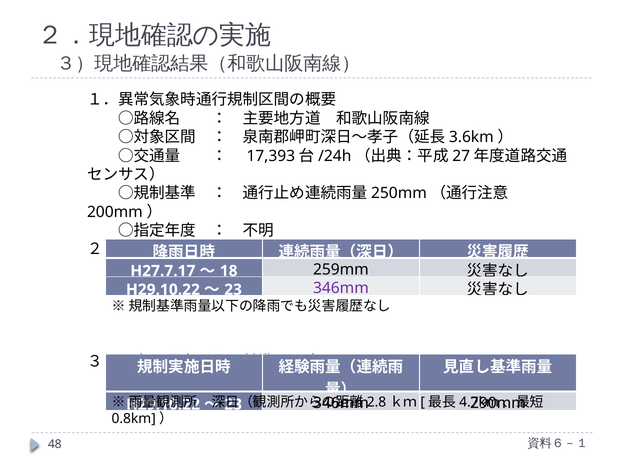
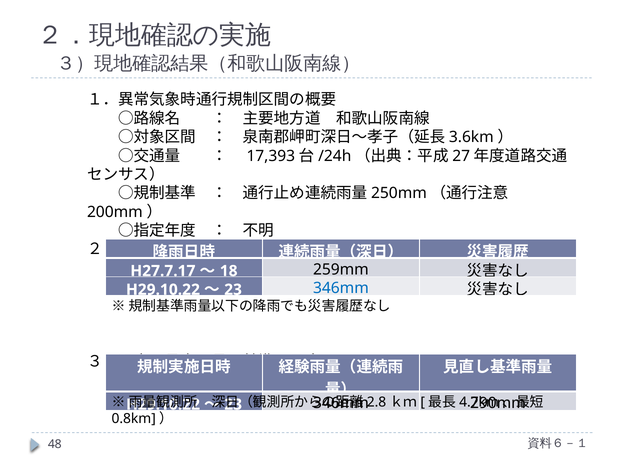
346mm at (341, 288) colour: purple -> blue
